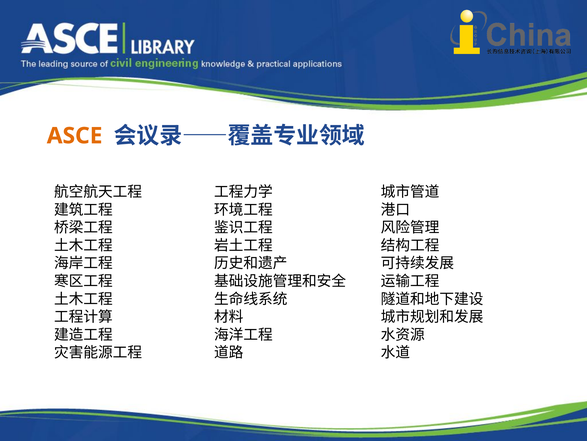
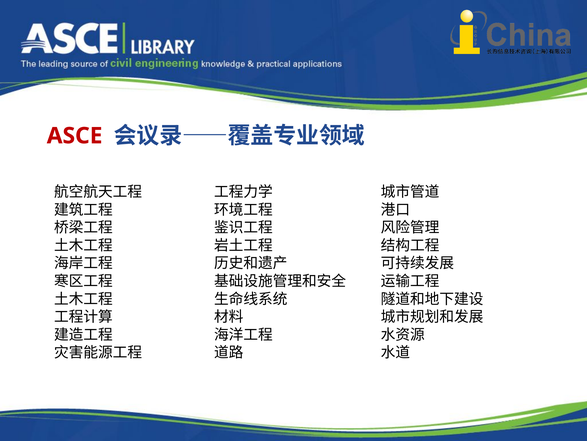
ASCE colour: orange -> red
